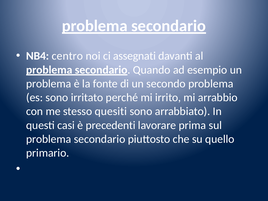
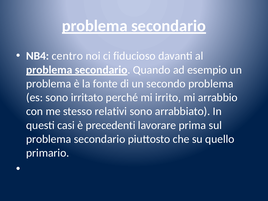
assegnati: assegnati -> fiducioso
quesiti: quesiti -> relativi
